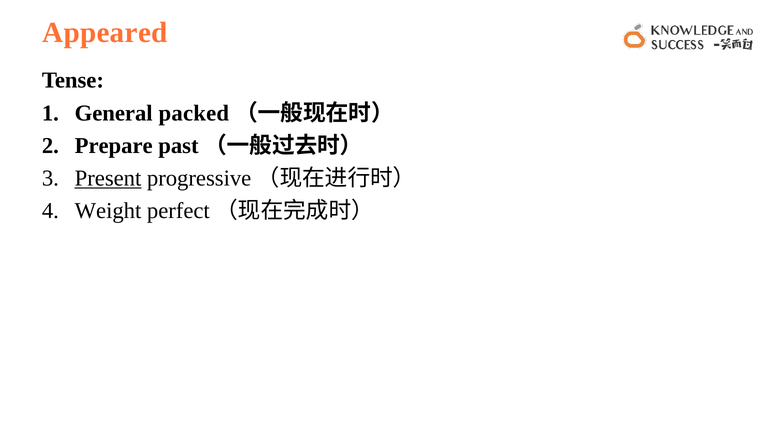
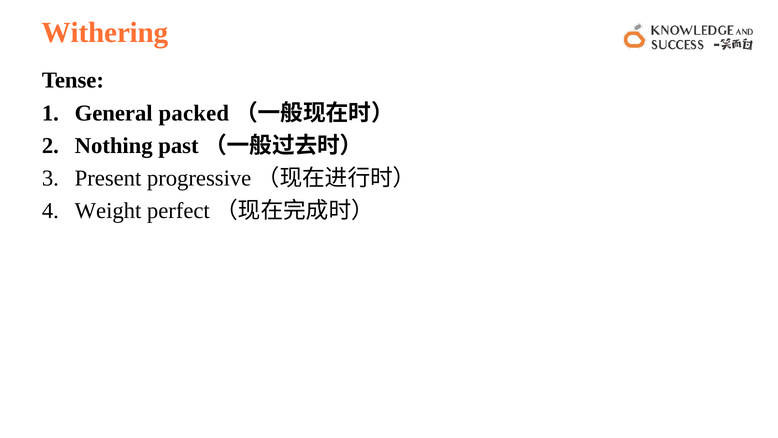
Appeared: Appeared -> Withering
Prepare: Prepare -> Nothing
Present underline: present -> none
